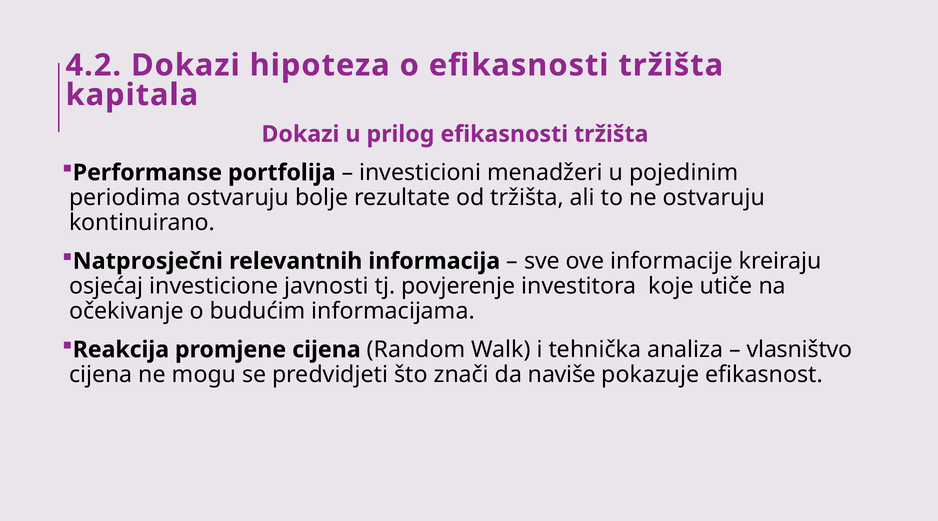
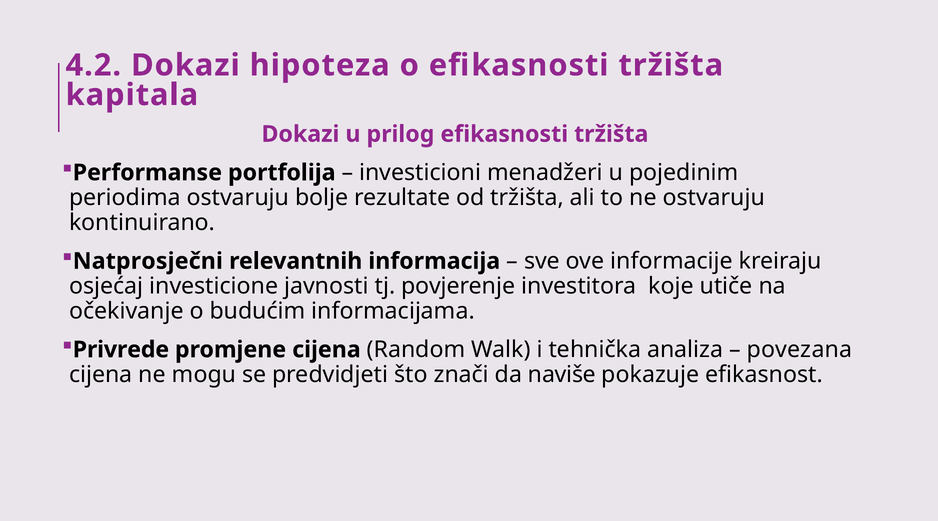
Reakcija: Reakcija -> Privrede
vlasništvo: vlasništvo -> povezana
